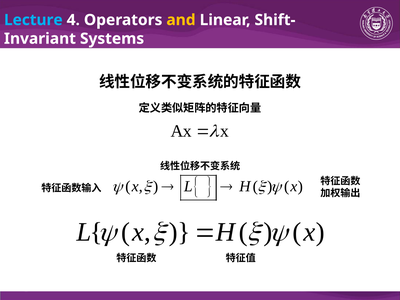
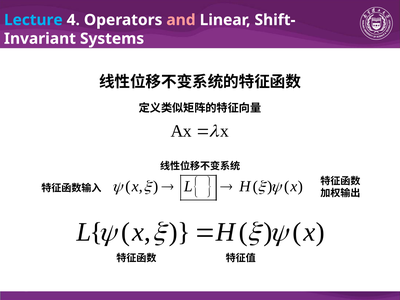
and colour: yellow -> pink
